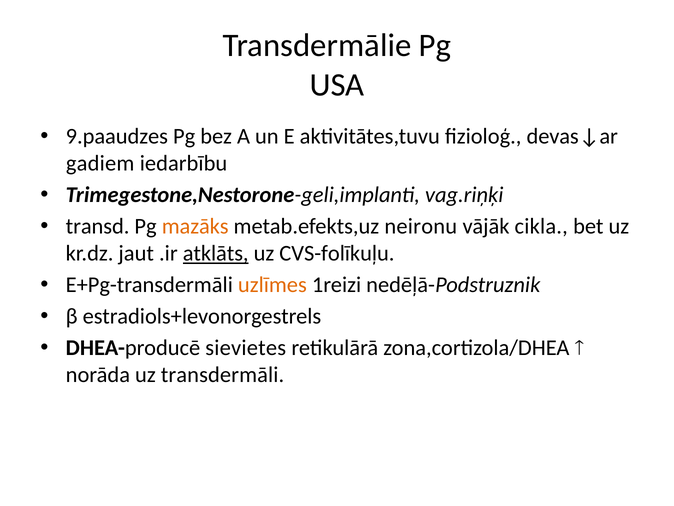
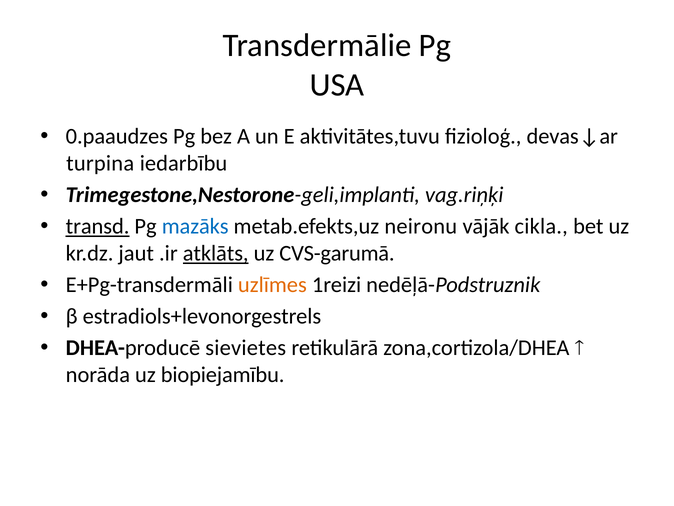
9.paaudzes: 9.paaudzes -> 0.paaudzes
gadiem: gadiem -> turpina
transd underline: none -> present
mazāks colour: orange -> blue
CVS-folīkuļu: CVS-folīkuļu -> CVS-garumā
transdermāli: transdermāli -> biopiejamību
